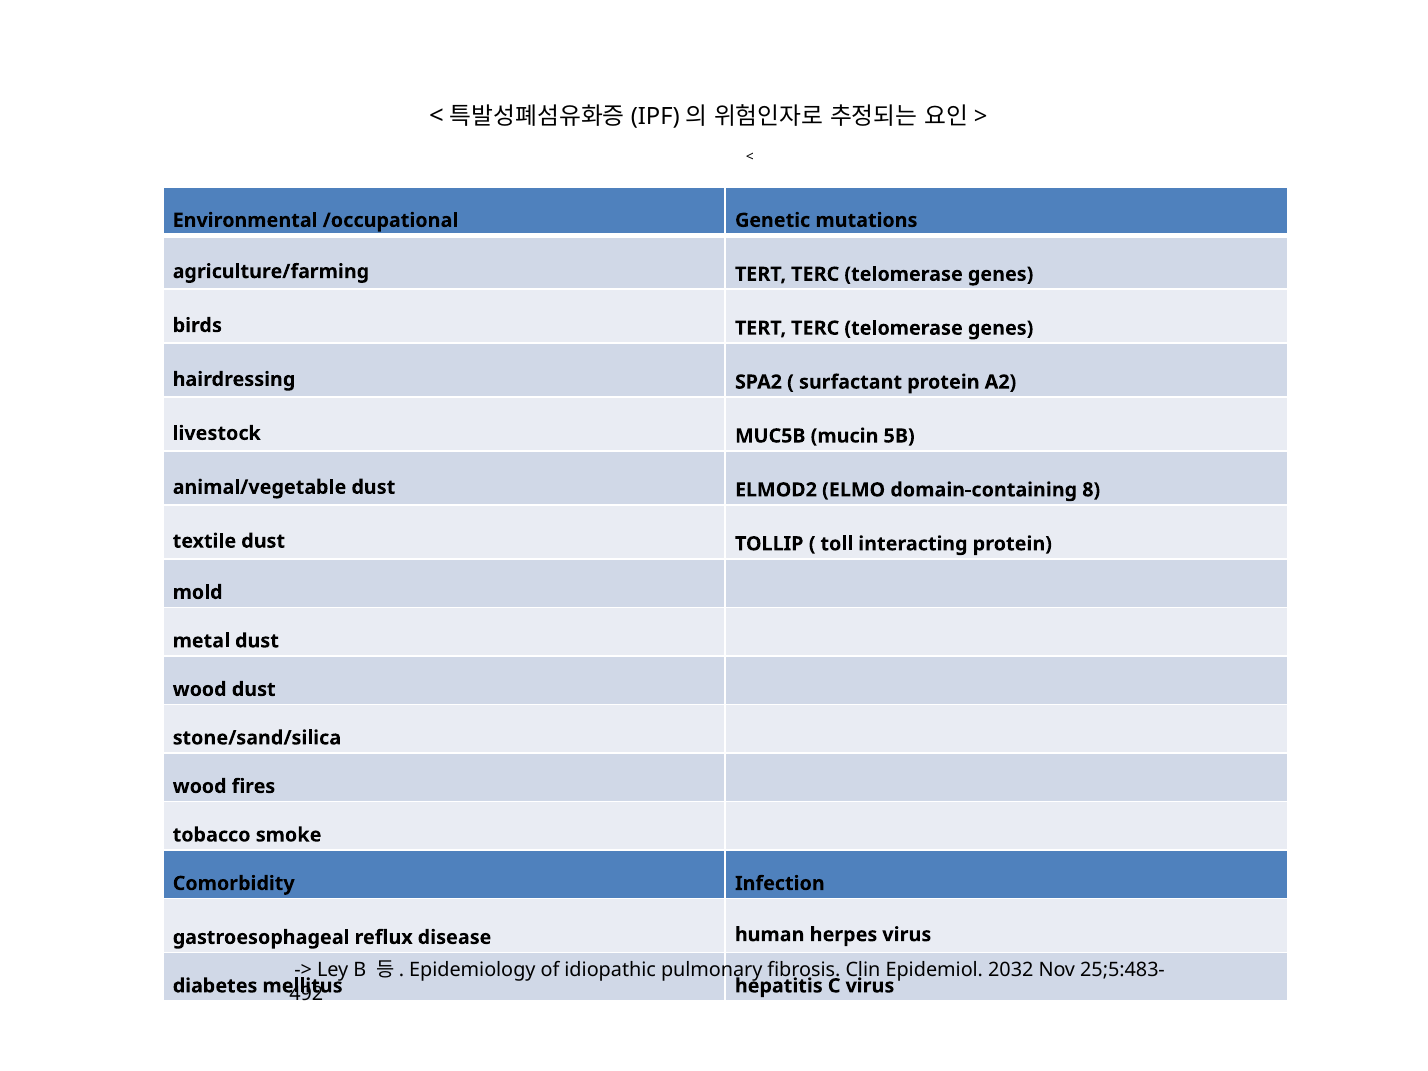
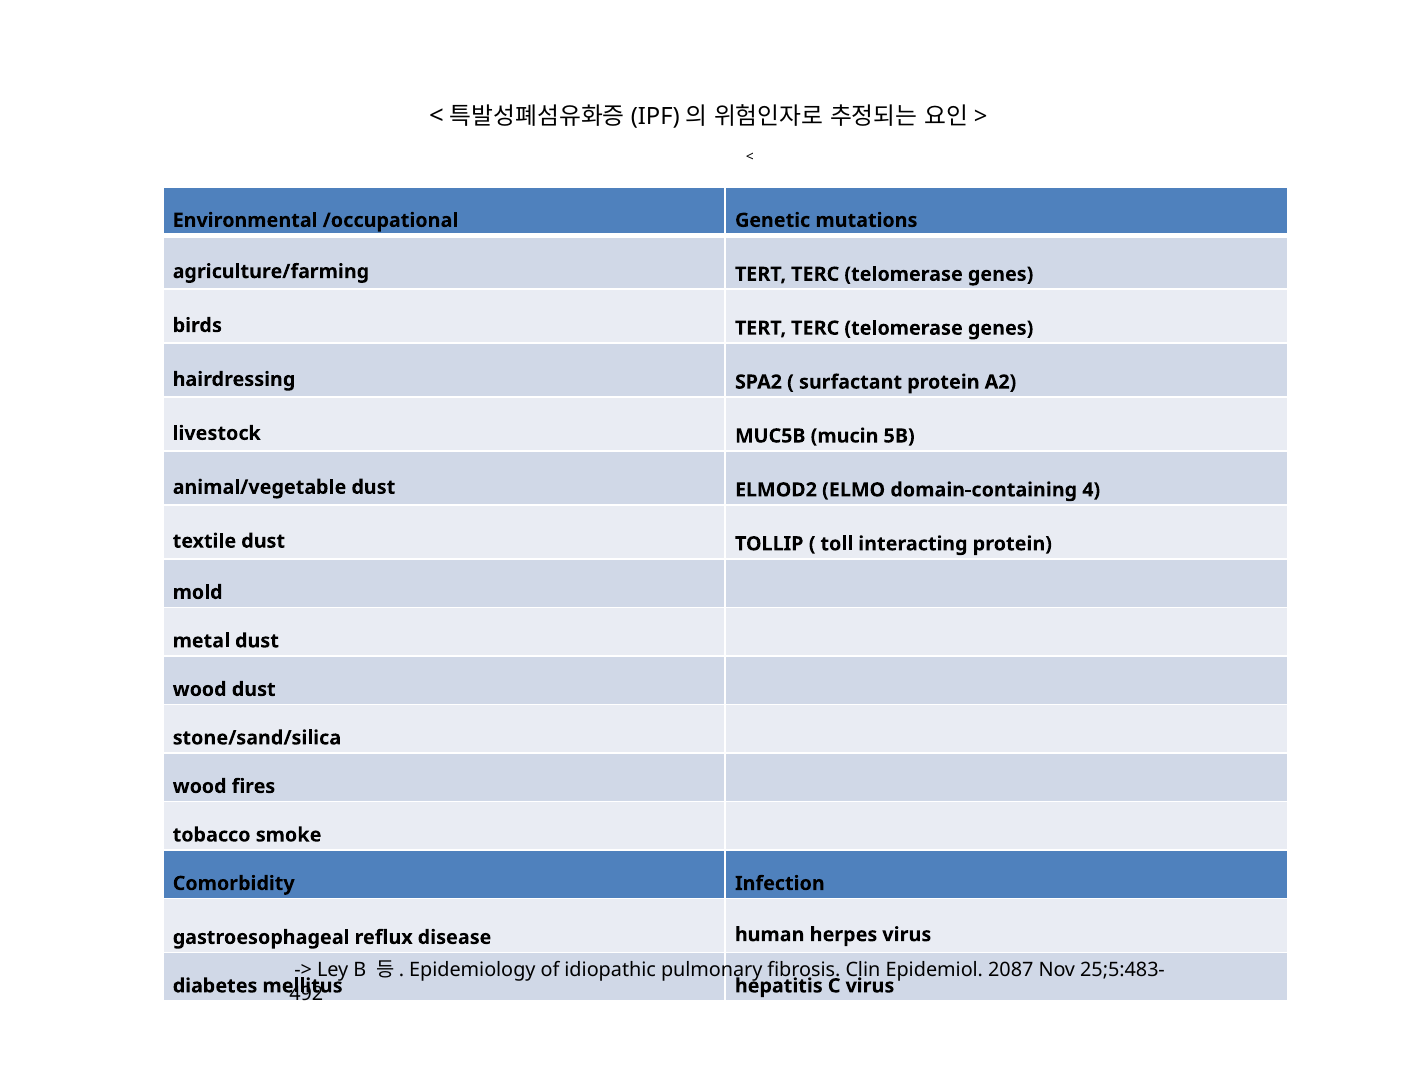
8: 8 -> 4
2032: 2032 -> 2087
